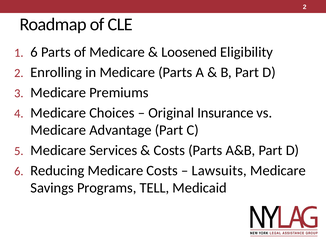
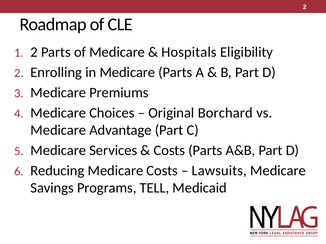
6 at (34, 52): 6 -> 2
Loosened: Loosened -> Hospitals
Insurance: Insurance -> Borchard
